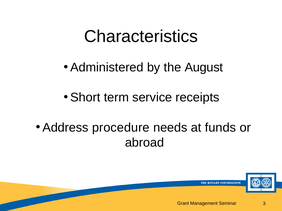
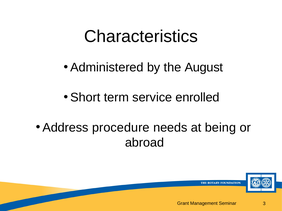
receipts: receipts -> enrolled
funds: funds -> being
